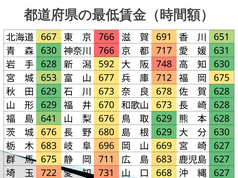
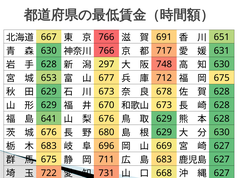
592: 592 -> 297
